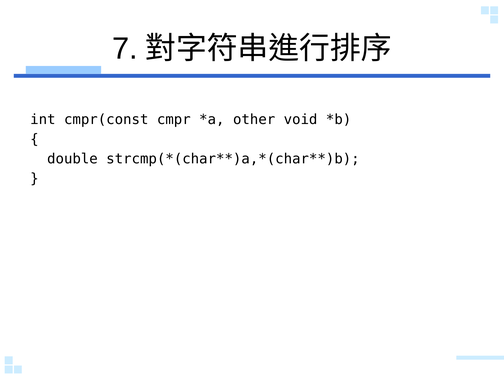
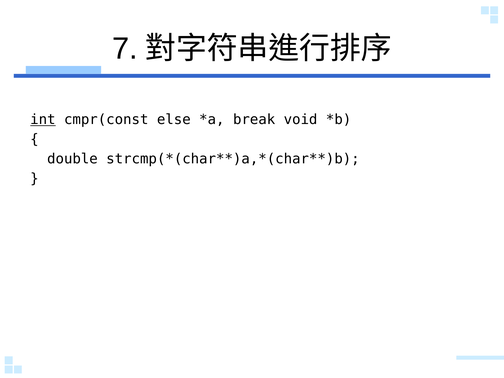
int underline: none -> present
cmpr: cmpr -> else
other: other -> break
